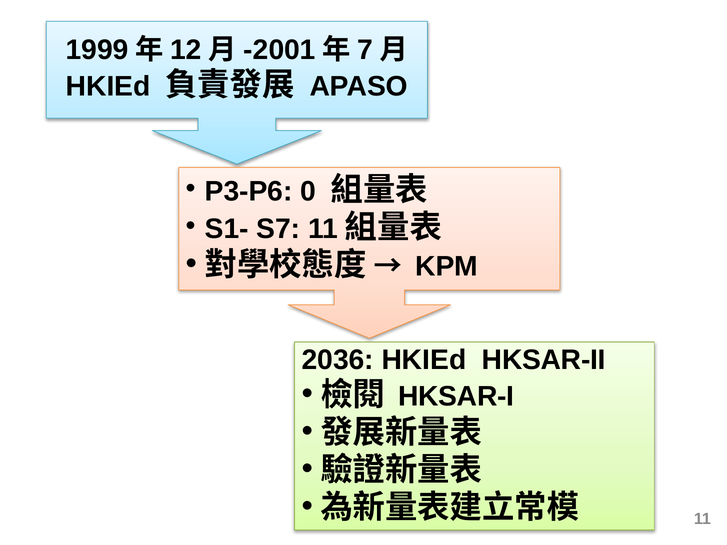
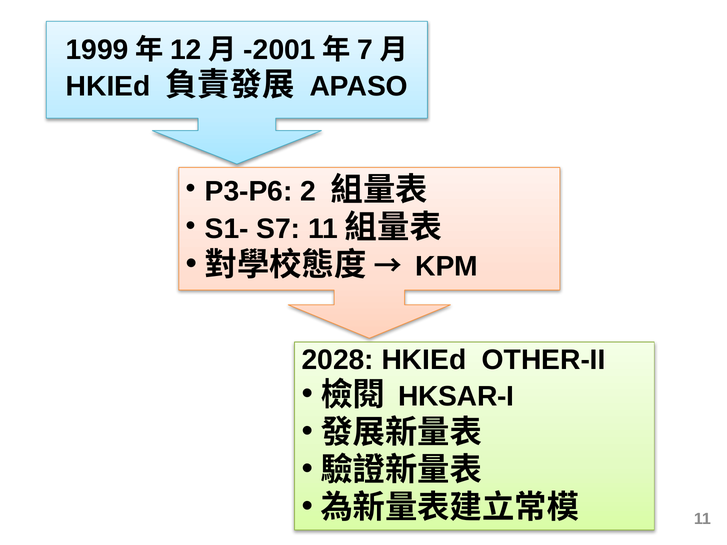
0: 0 -> 2
2036: 2036 -> 2028
HKSAR-II: HKSAR-II -> OTHER-II
